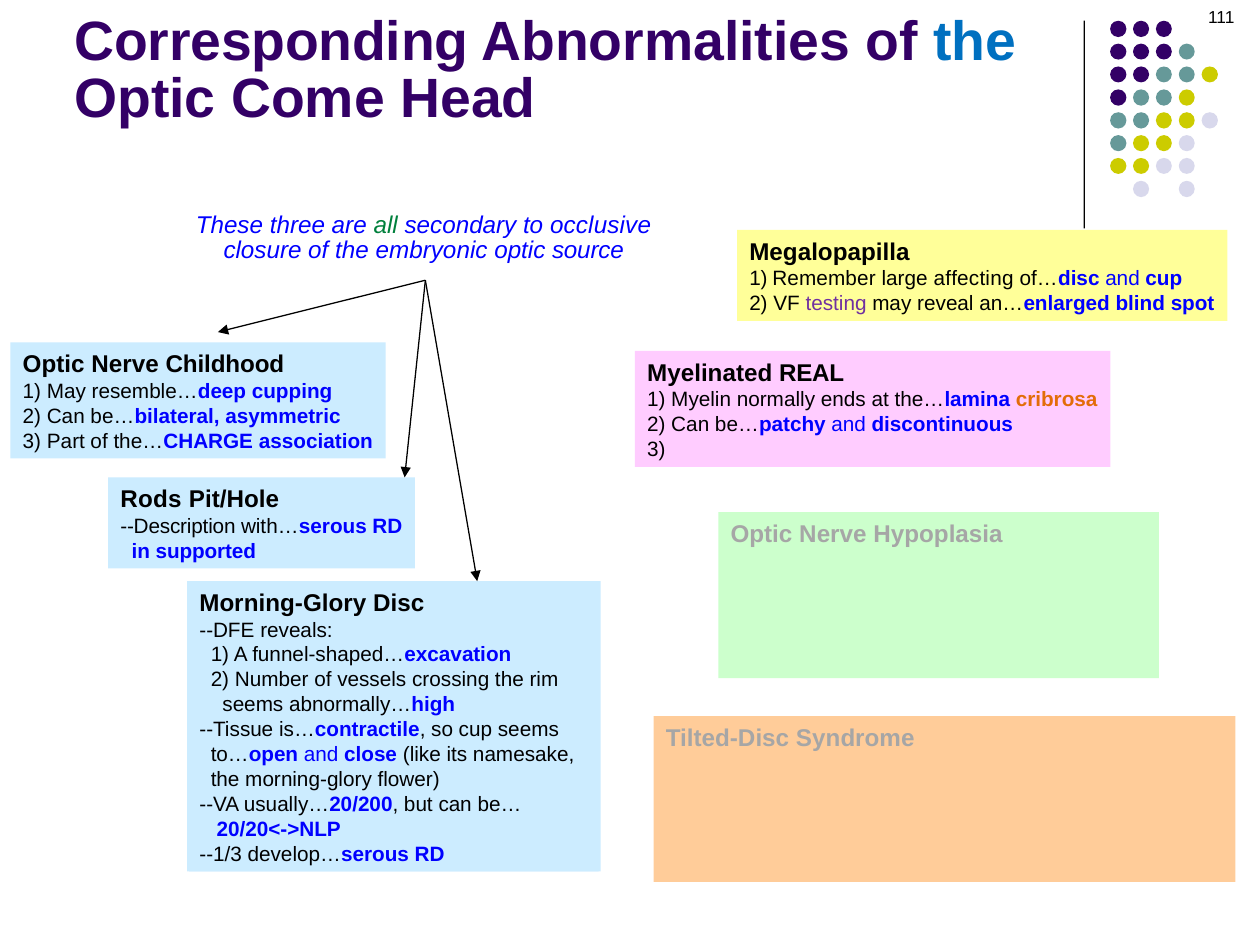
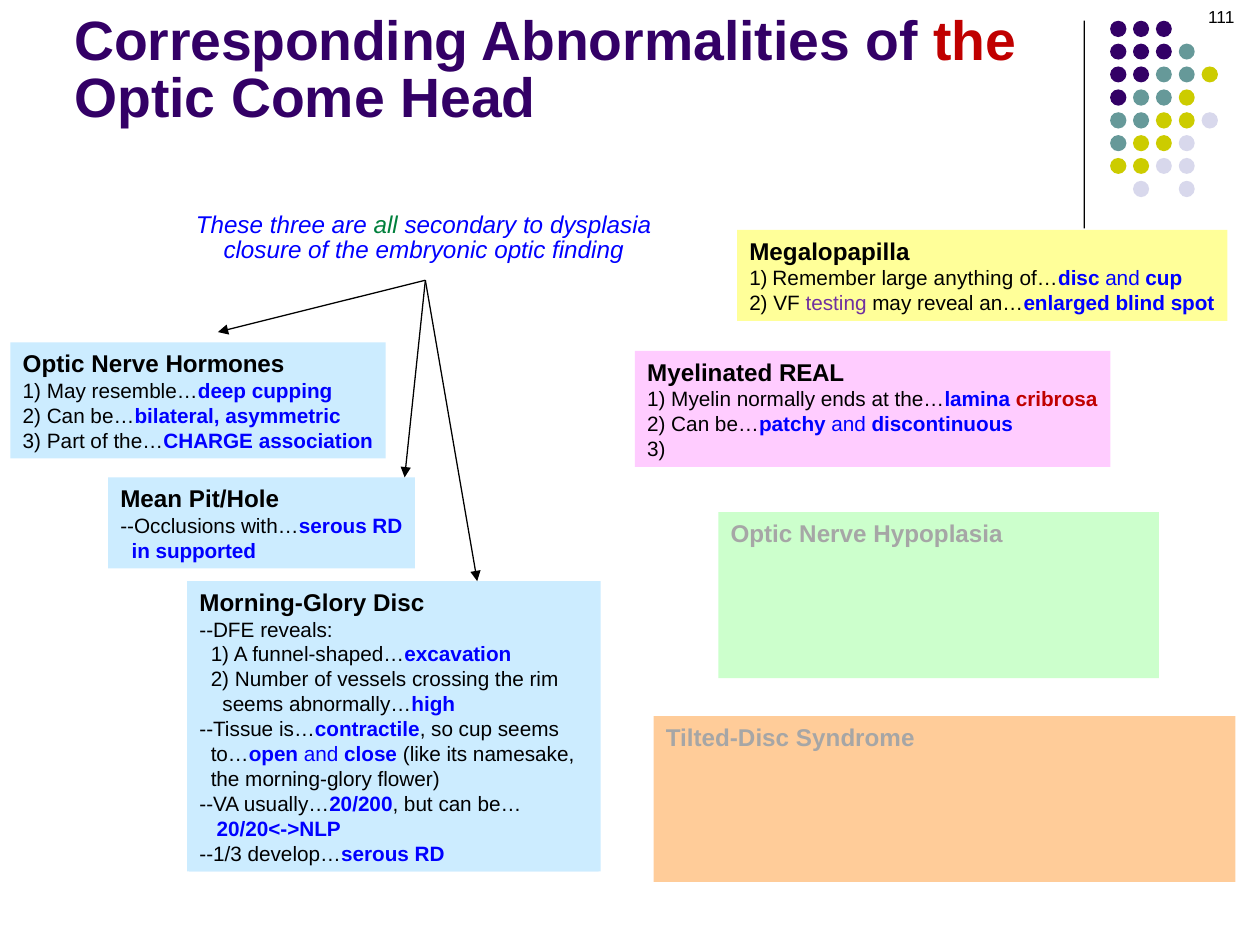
the at (975, 43) colour: blue -> red
occlusive: occlusive -> dysplasia
source: source -> finding
affecting: affecting -> anything
Childhood: Childhood -> Hormones
cribrosa colour: orange -> red
Rods: Rods -> Mean
--Description: --Description -> --Occlusions
